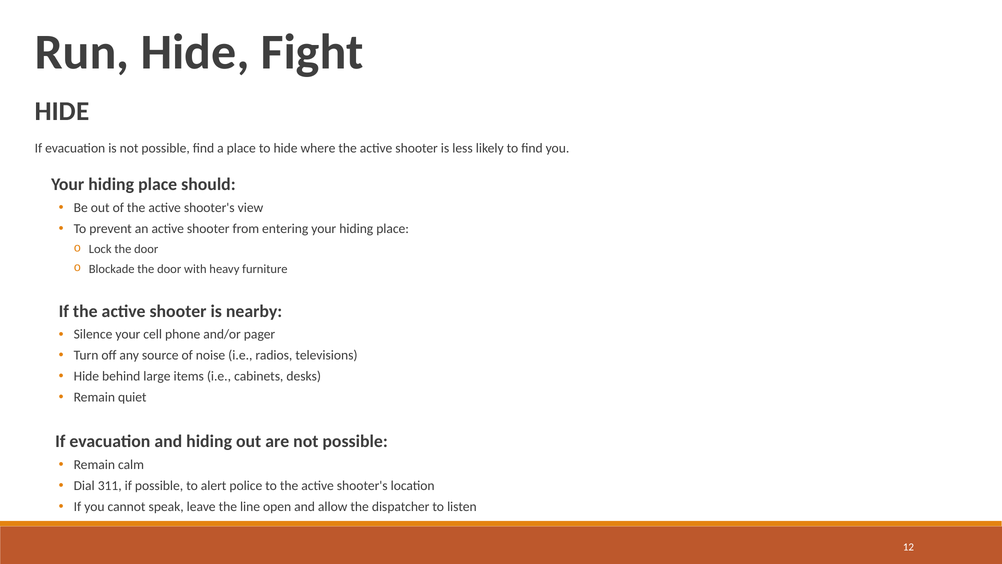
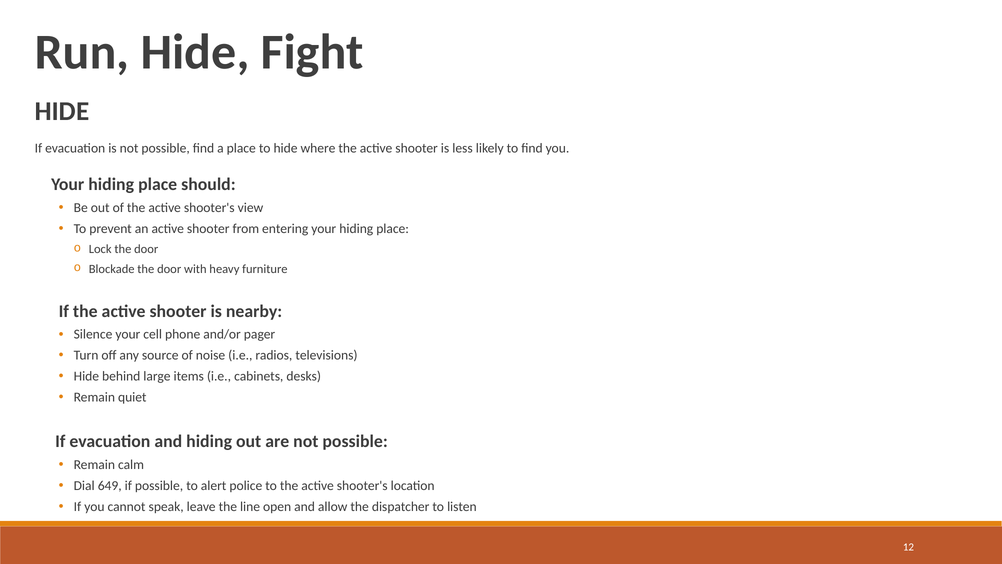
311: 311 -> 649
